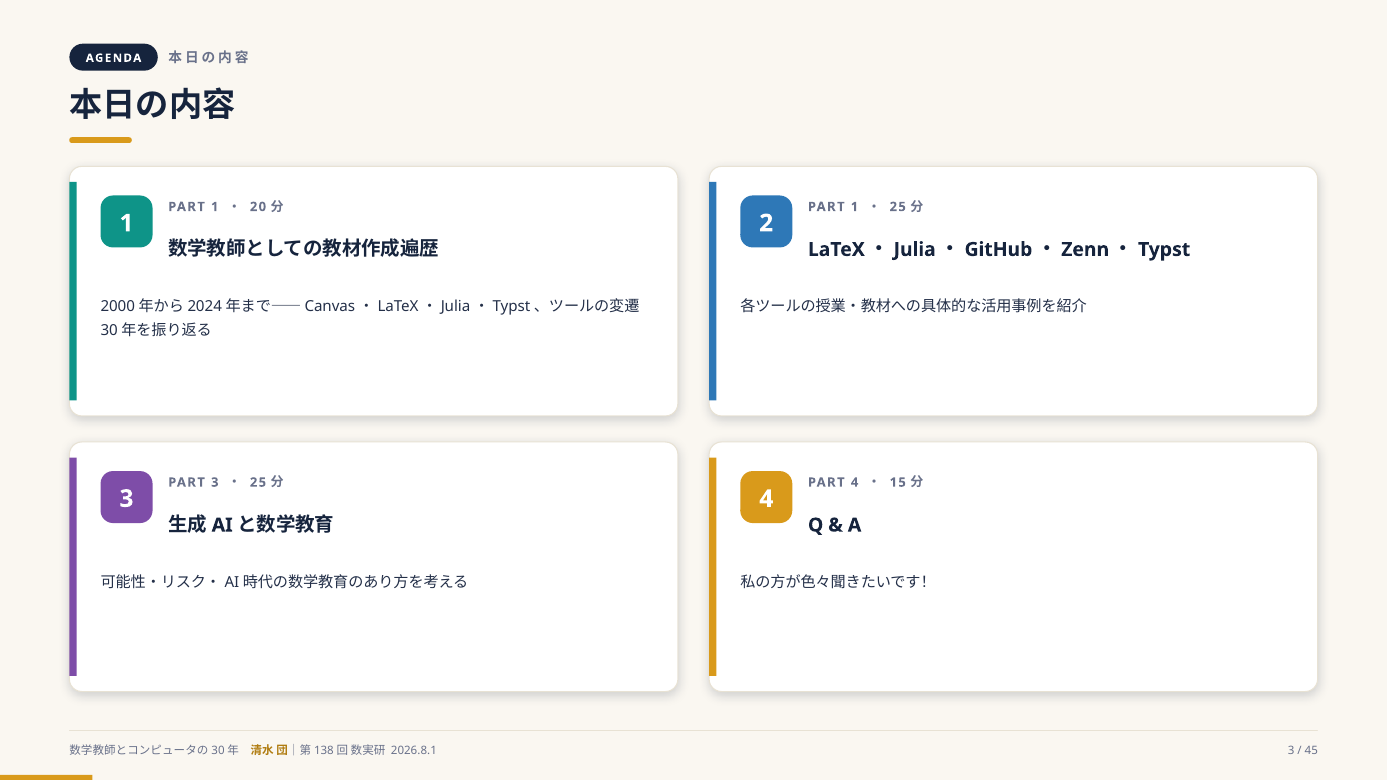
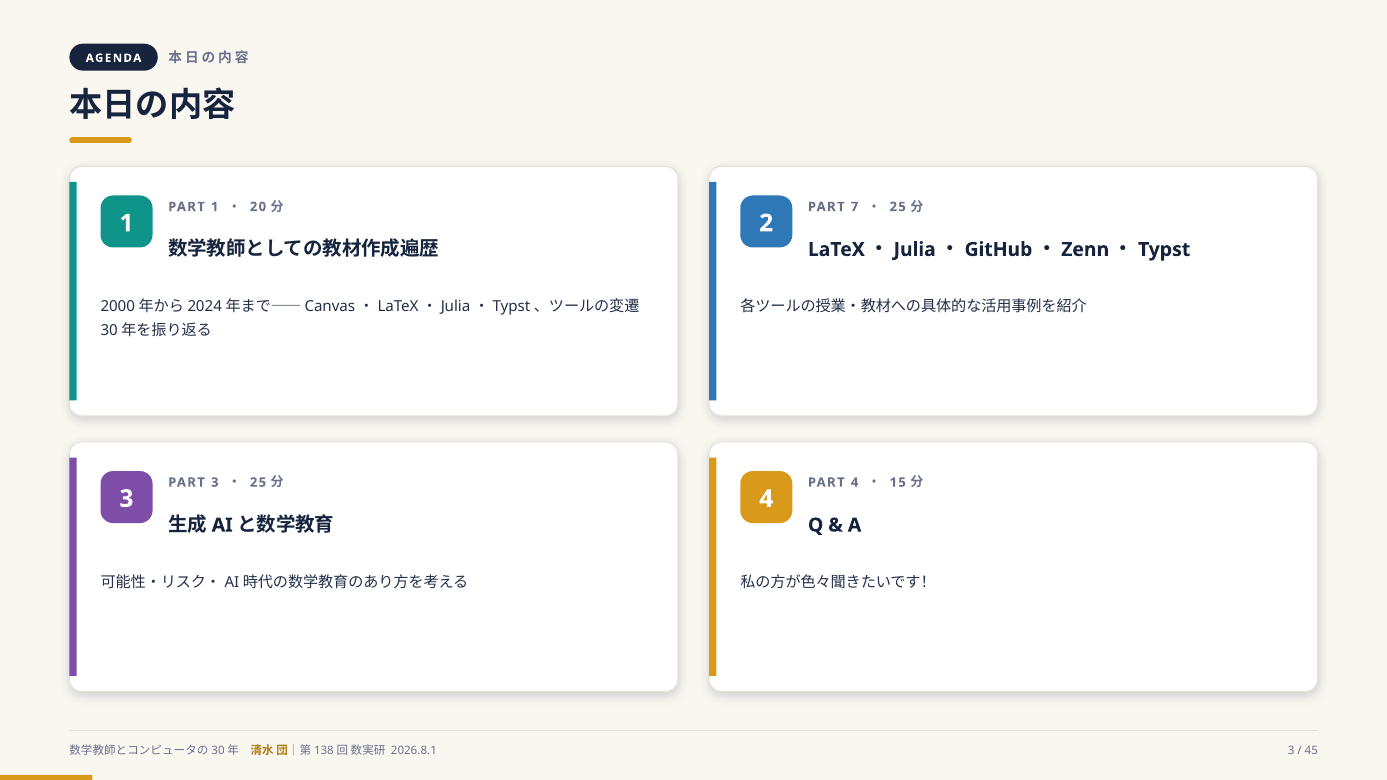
1 at (855, 207): 1 -> 7
